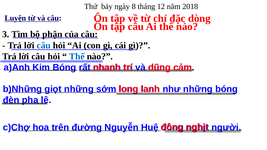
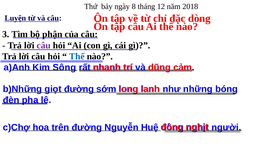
câu at (44, 45) colour: blue -> purple
Kim Bóng: Bóng -> Sông
giọt những: những -> đường
